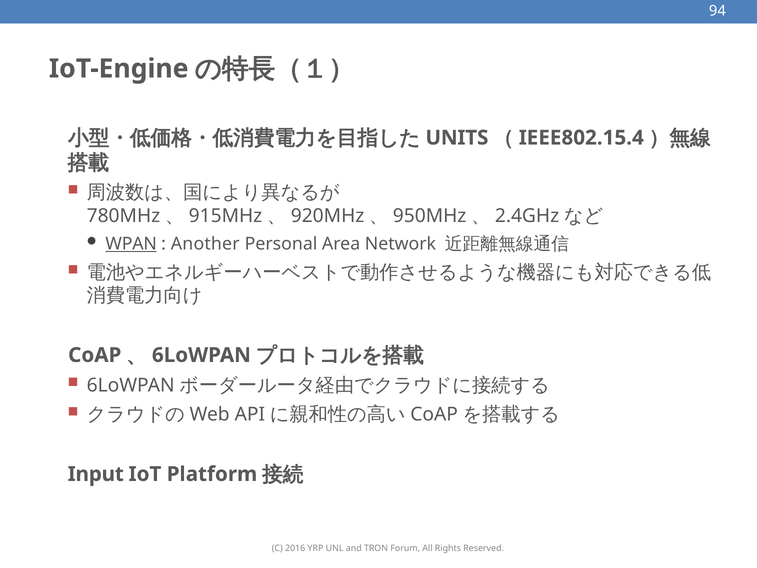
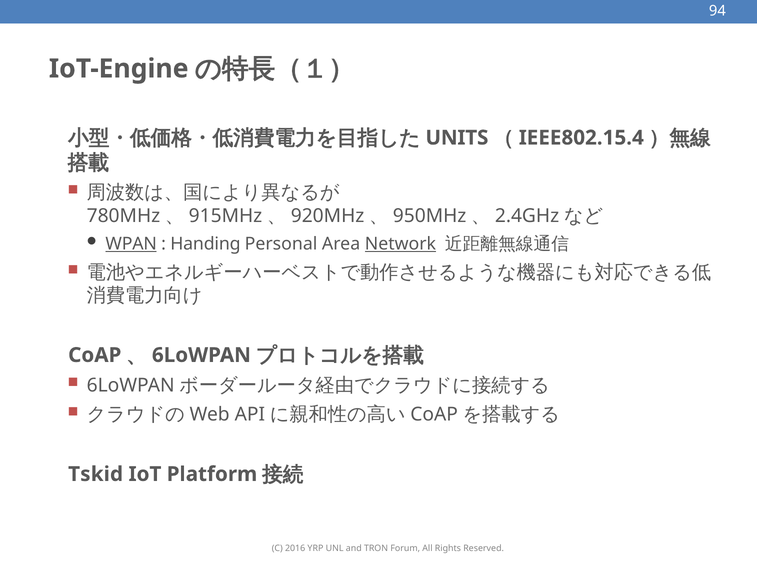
Another: Another -> Handing
Network underline: none -> present
Input: Input -> Tskid
